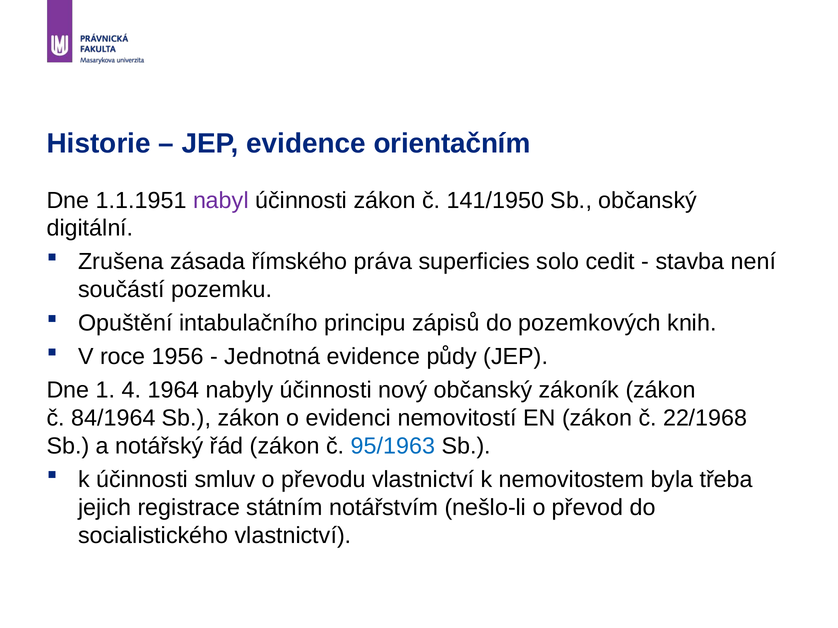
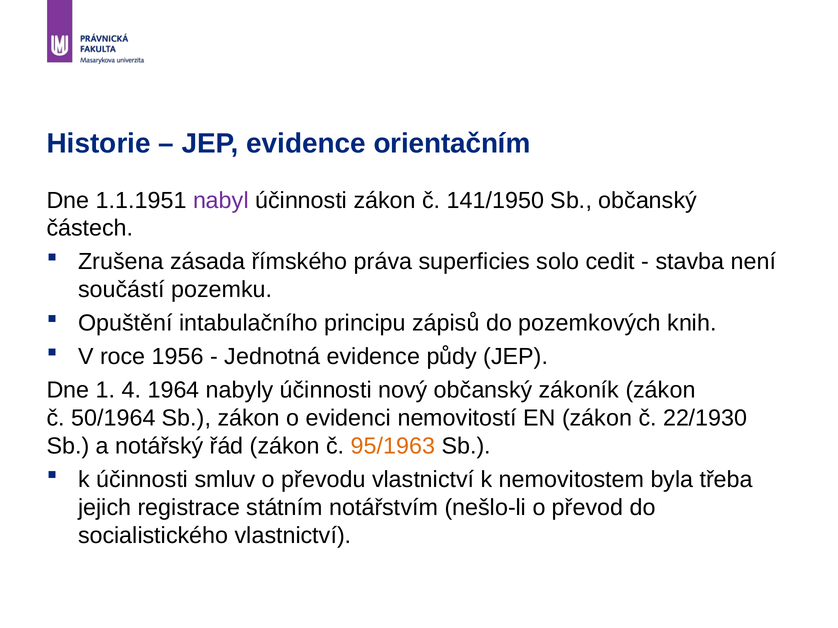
digitální: digitální -> částech
84/1964: 84/1964 -> 50/1964
22/1968: 22/1968 -> 22/1930
95/1963 colour: blue -> orange
